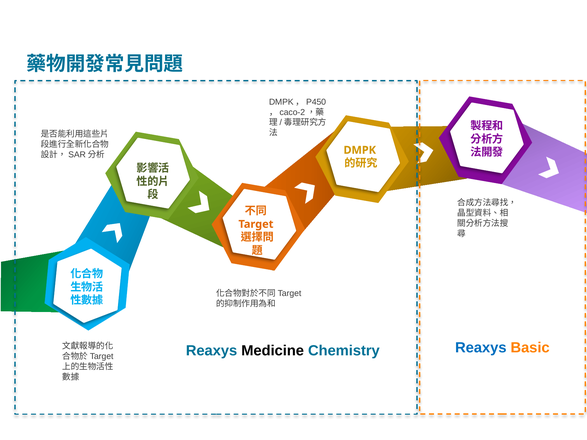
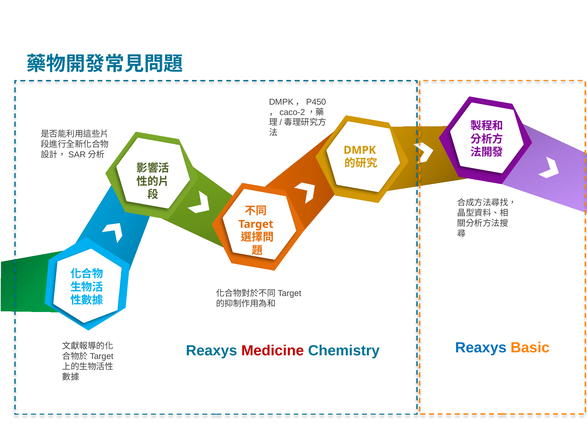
Medicine colour: black -> red
